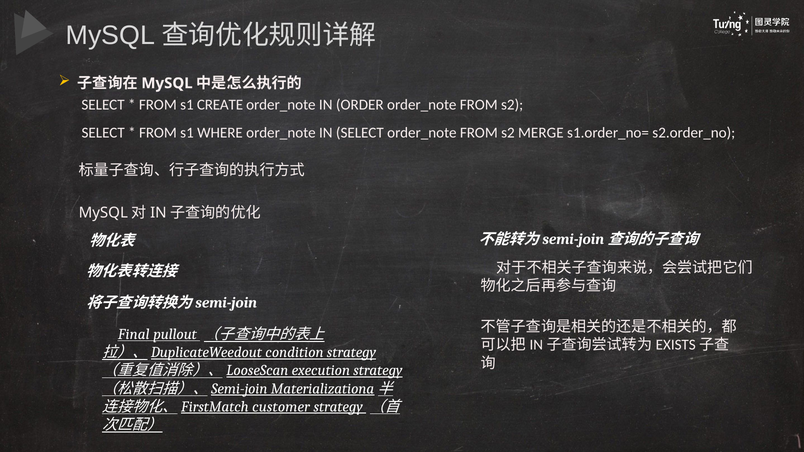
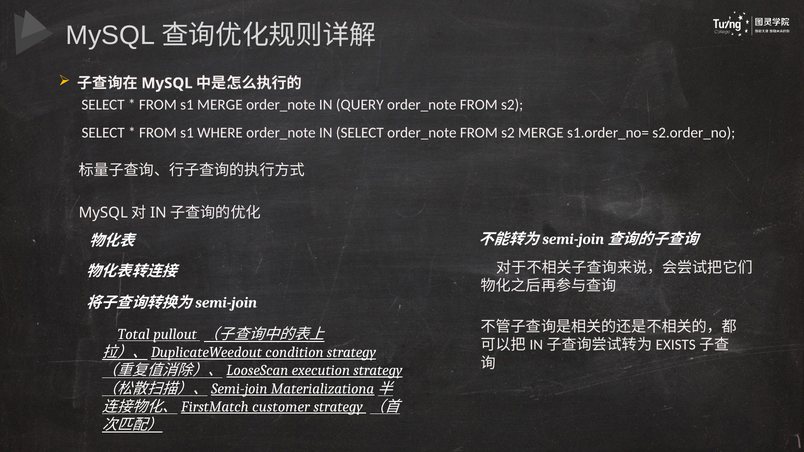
s1 CREATE: CREATE -> MERGE
ORDER: ORDER -> QUERY
Final: Final -> Total
